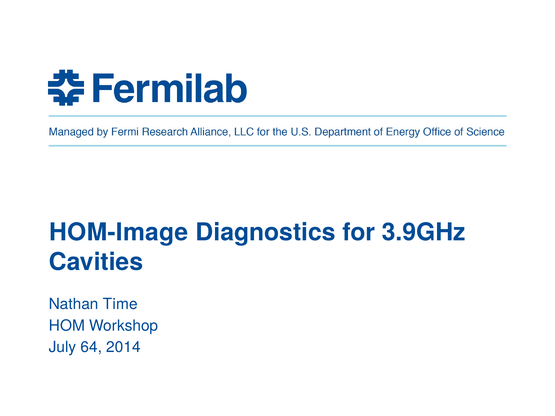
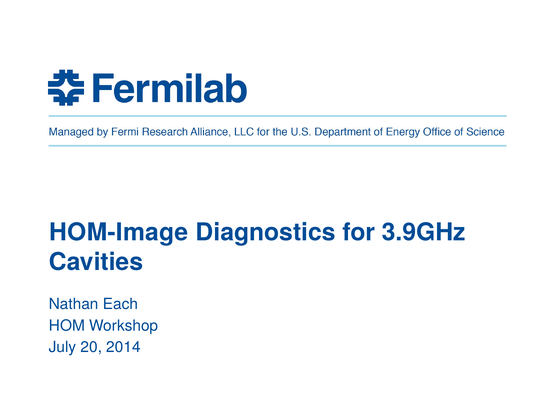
Time: Time -> Each
64: 64 -> 20
